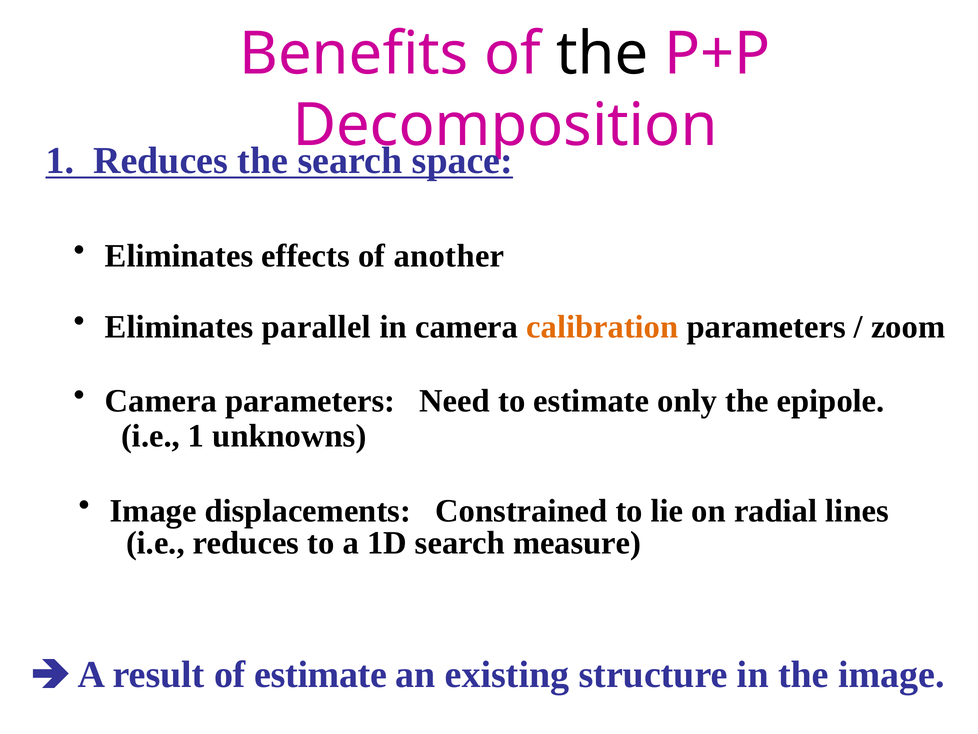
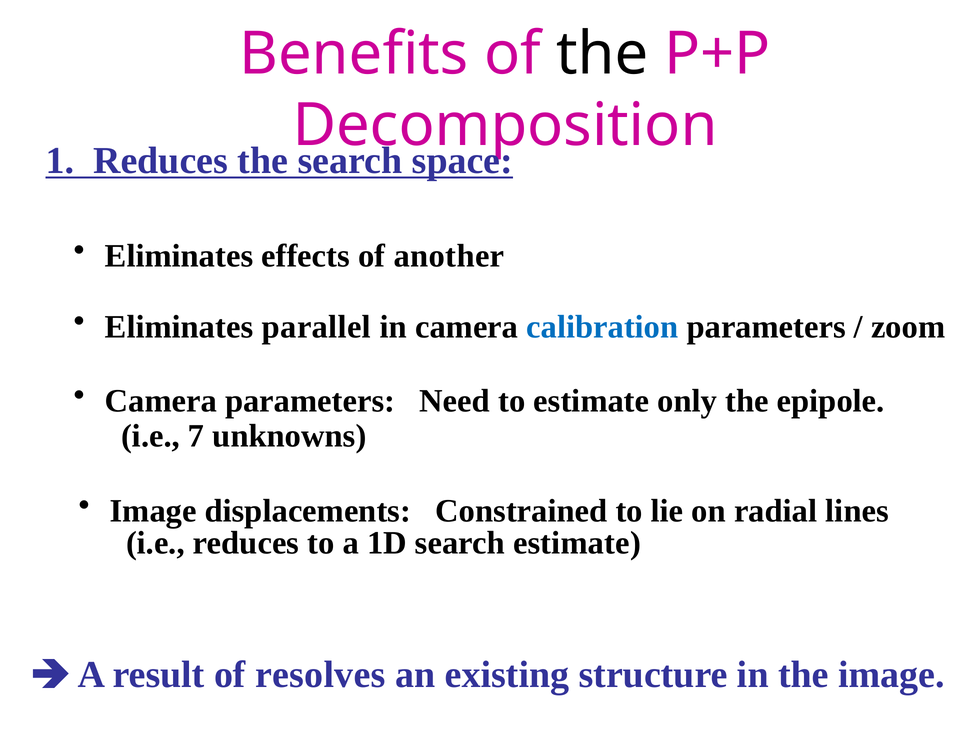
calibration colour: orange -> blue
i.e 1: 1 -> 7
search measure: measure -> estimate
of estimate: estimate -> resolves
